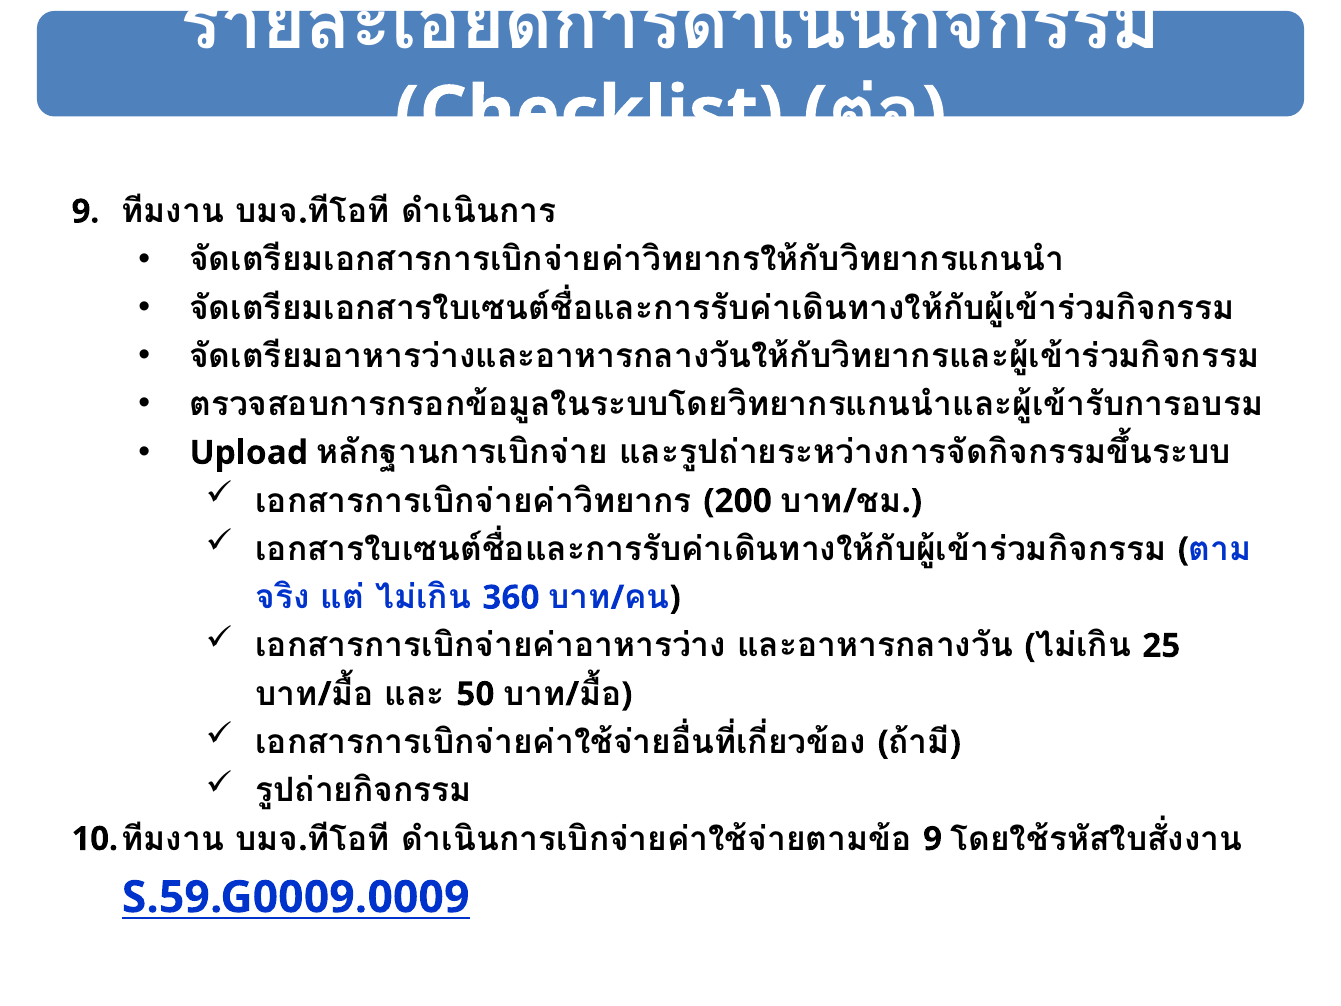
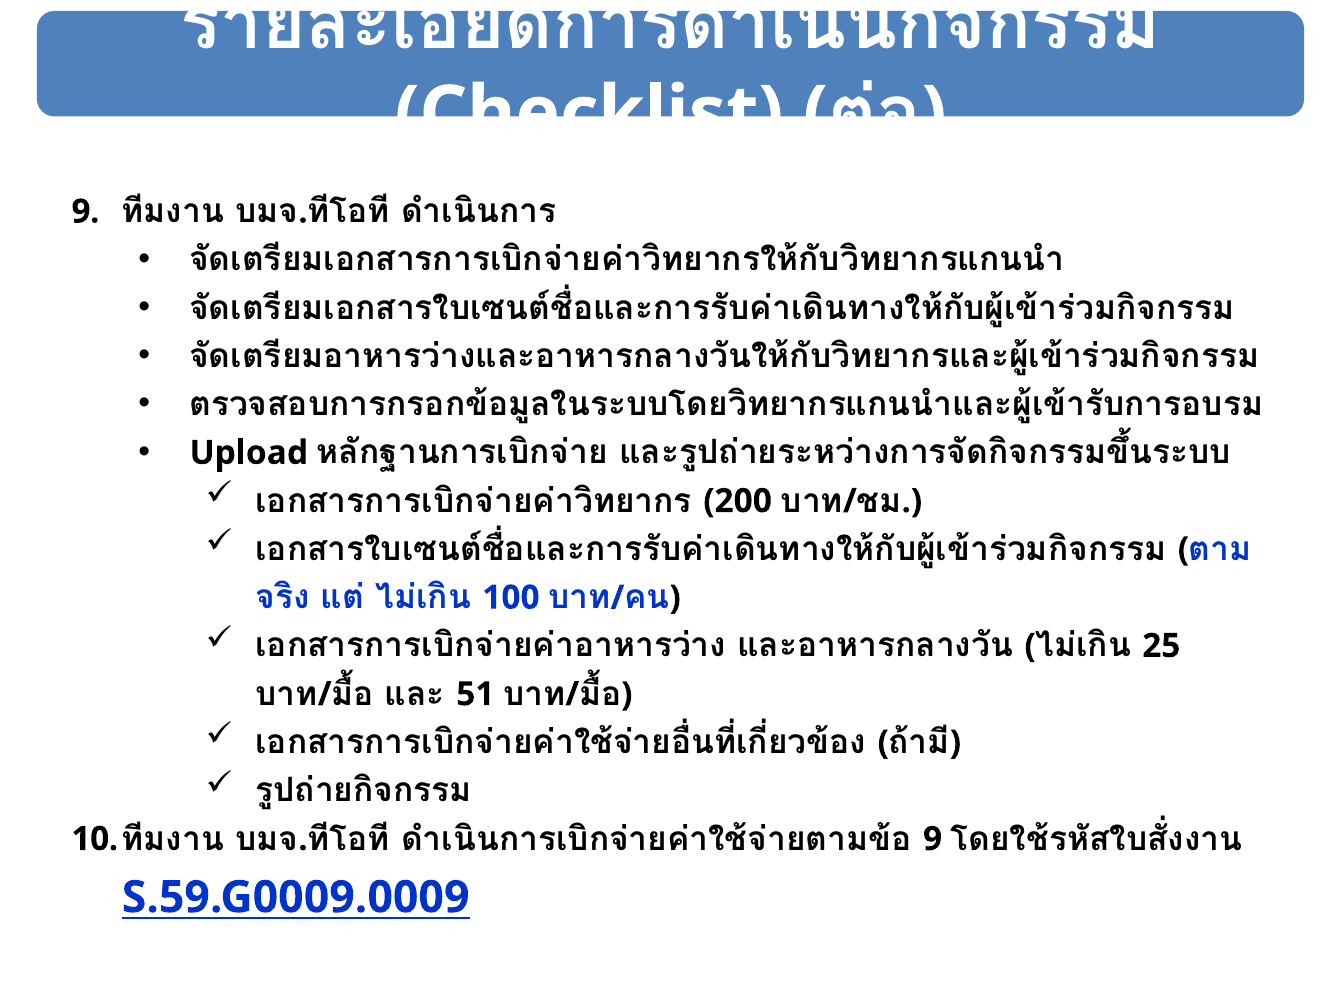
360: 360 -> 100
50: 50 -> 51
